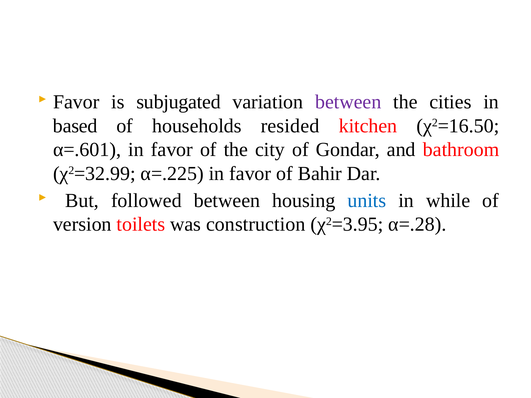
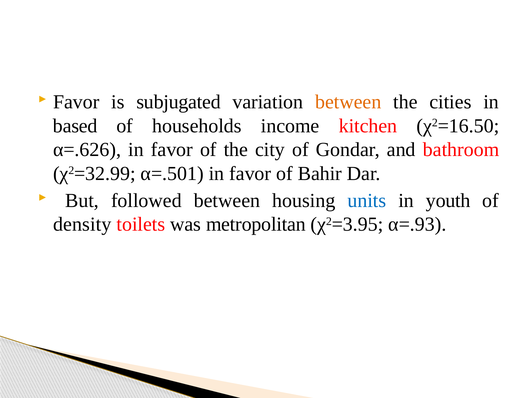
between at (348, 102) colour: purple -> orange
resided: resided -> income
α=.601: α=.601 -> α=.626
α=.225: α=.225 -> α=.501
while: while -> youth
version: version -> density
construction: construction -> metropolitan
α=.28: α=.28 -> α=.93
